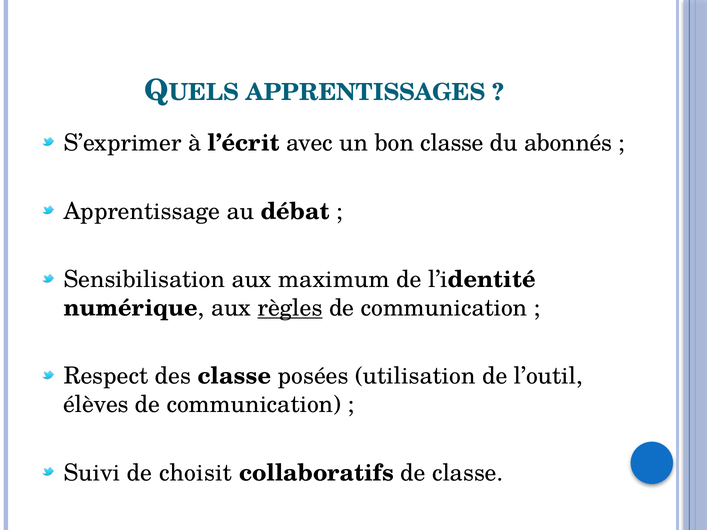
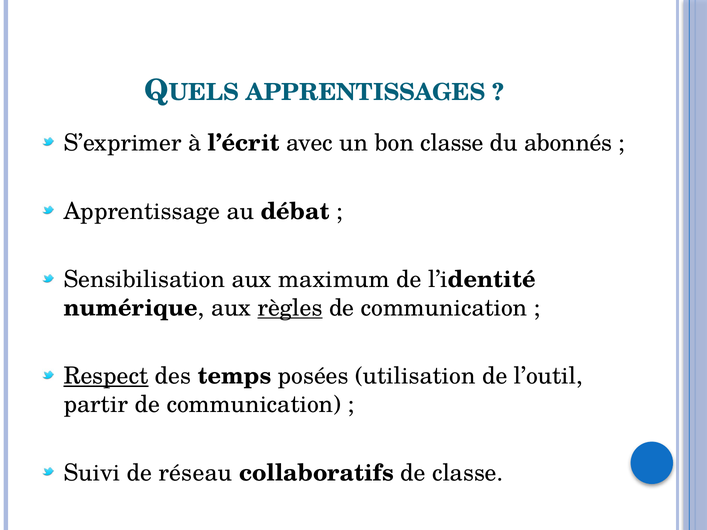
Respect underline: none -> present
des classe: classe -> temps
élèves: élèves -> partir
choisit: choisit -> réseau
